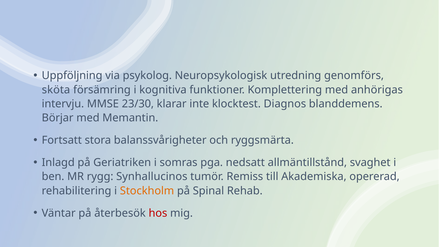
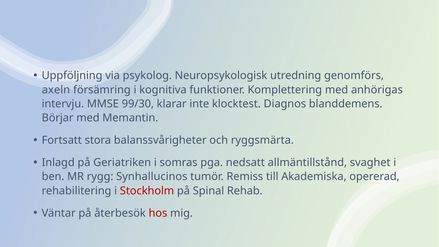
sköta: sköta -> axeln
23/30: 23/30 -> 99/30
Stockholm colour: orange -> red
